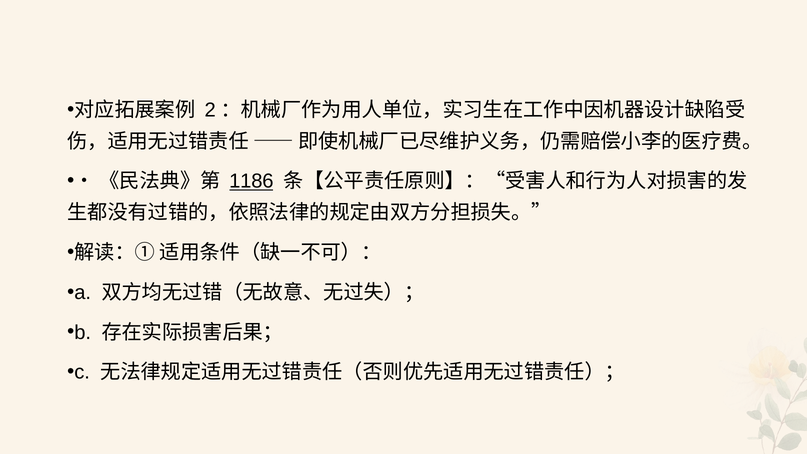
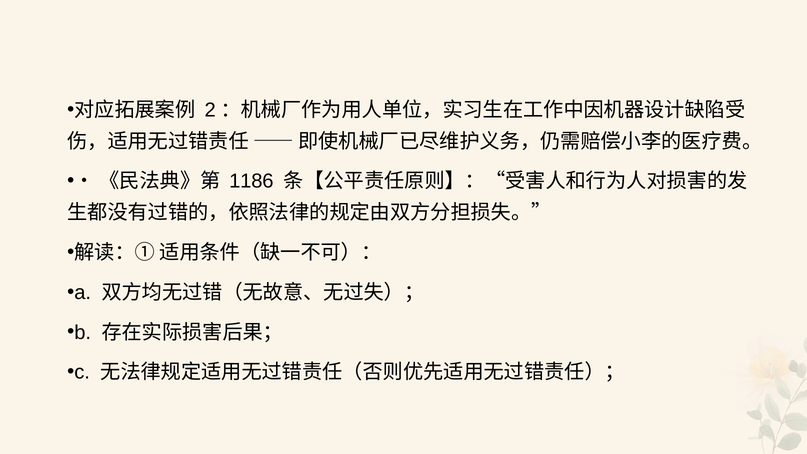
1186 underline: present -> none
